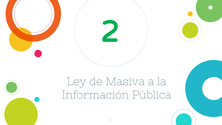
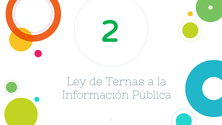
Masiva: Masiva -> Ternas
